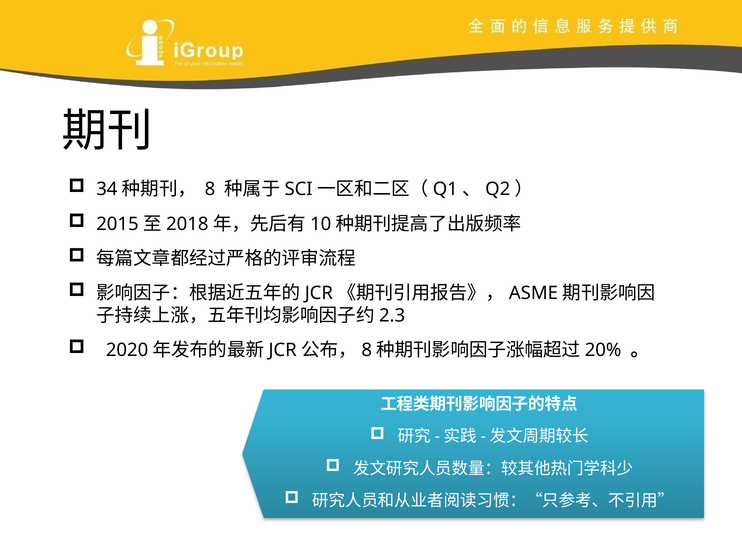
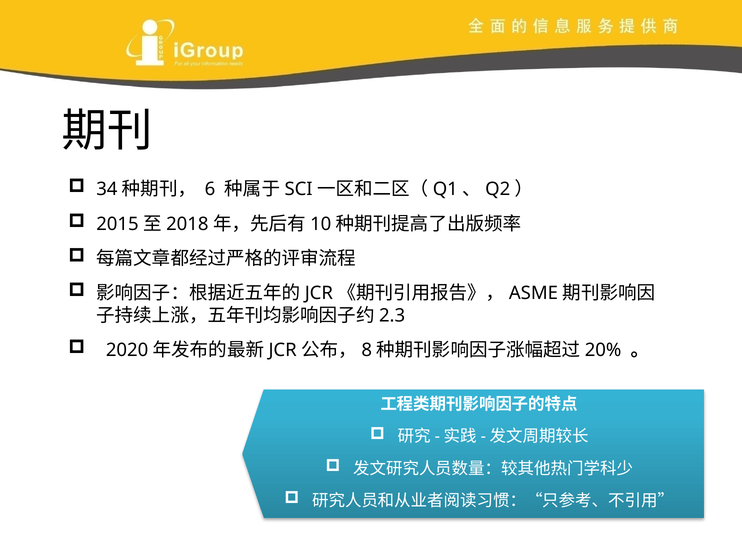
8: 8 -> 6
